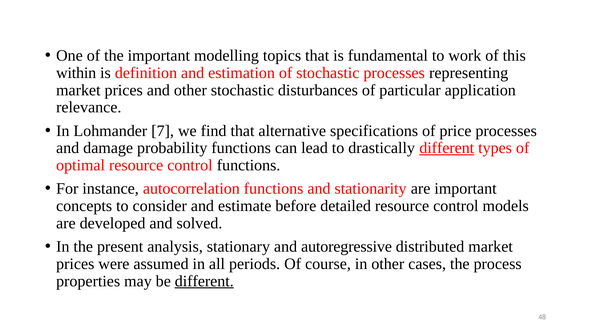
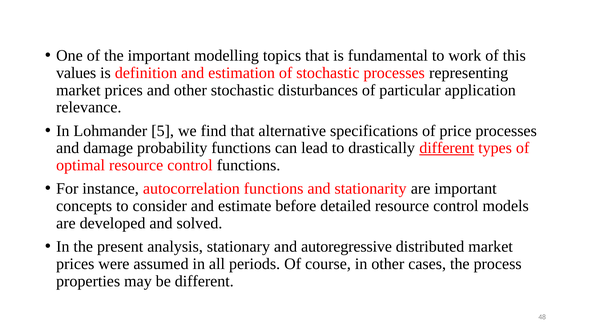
within: within -> values
7: 7 -> 5
different at (204, 281) underline: present -> none
